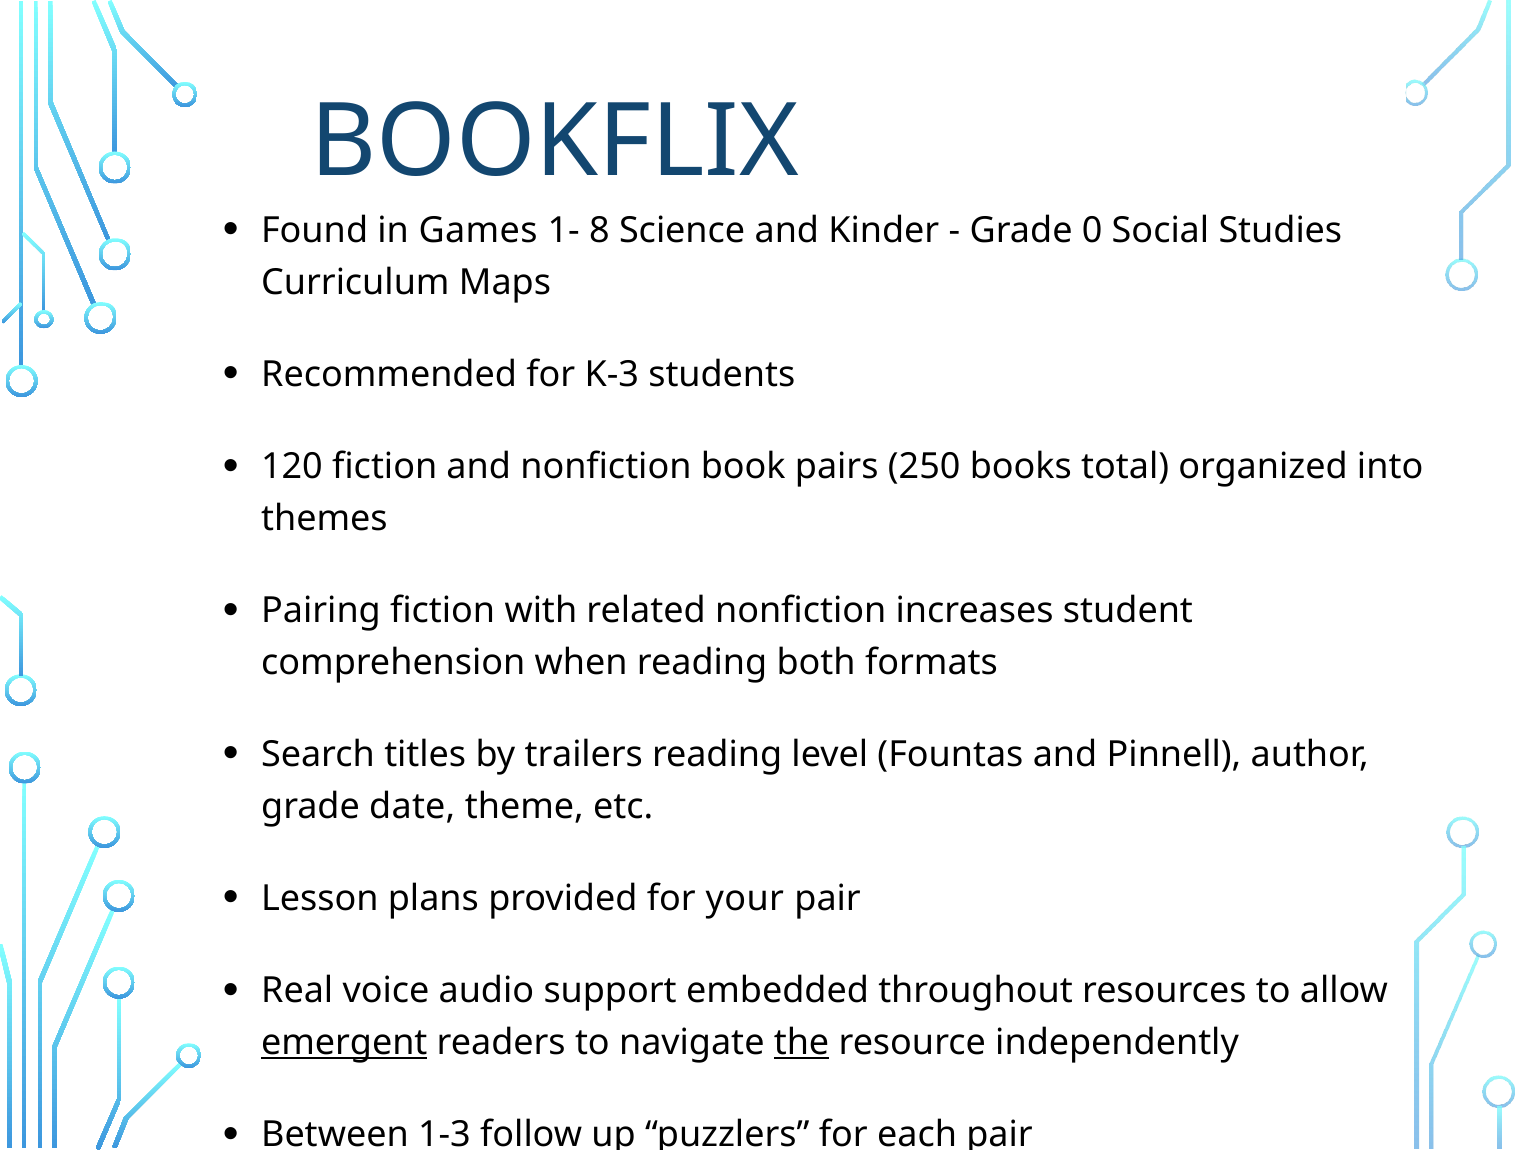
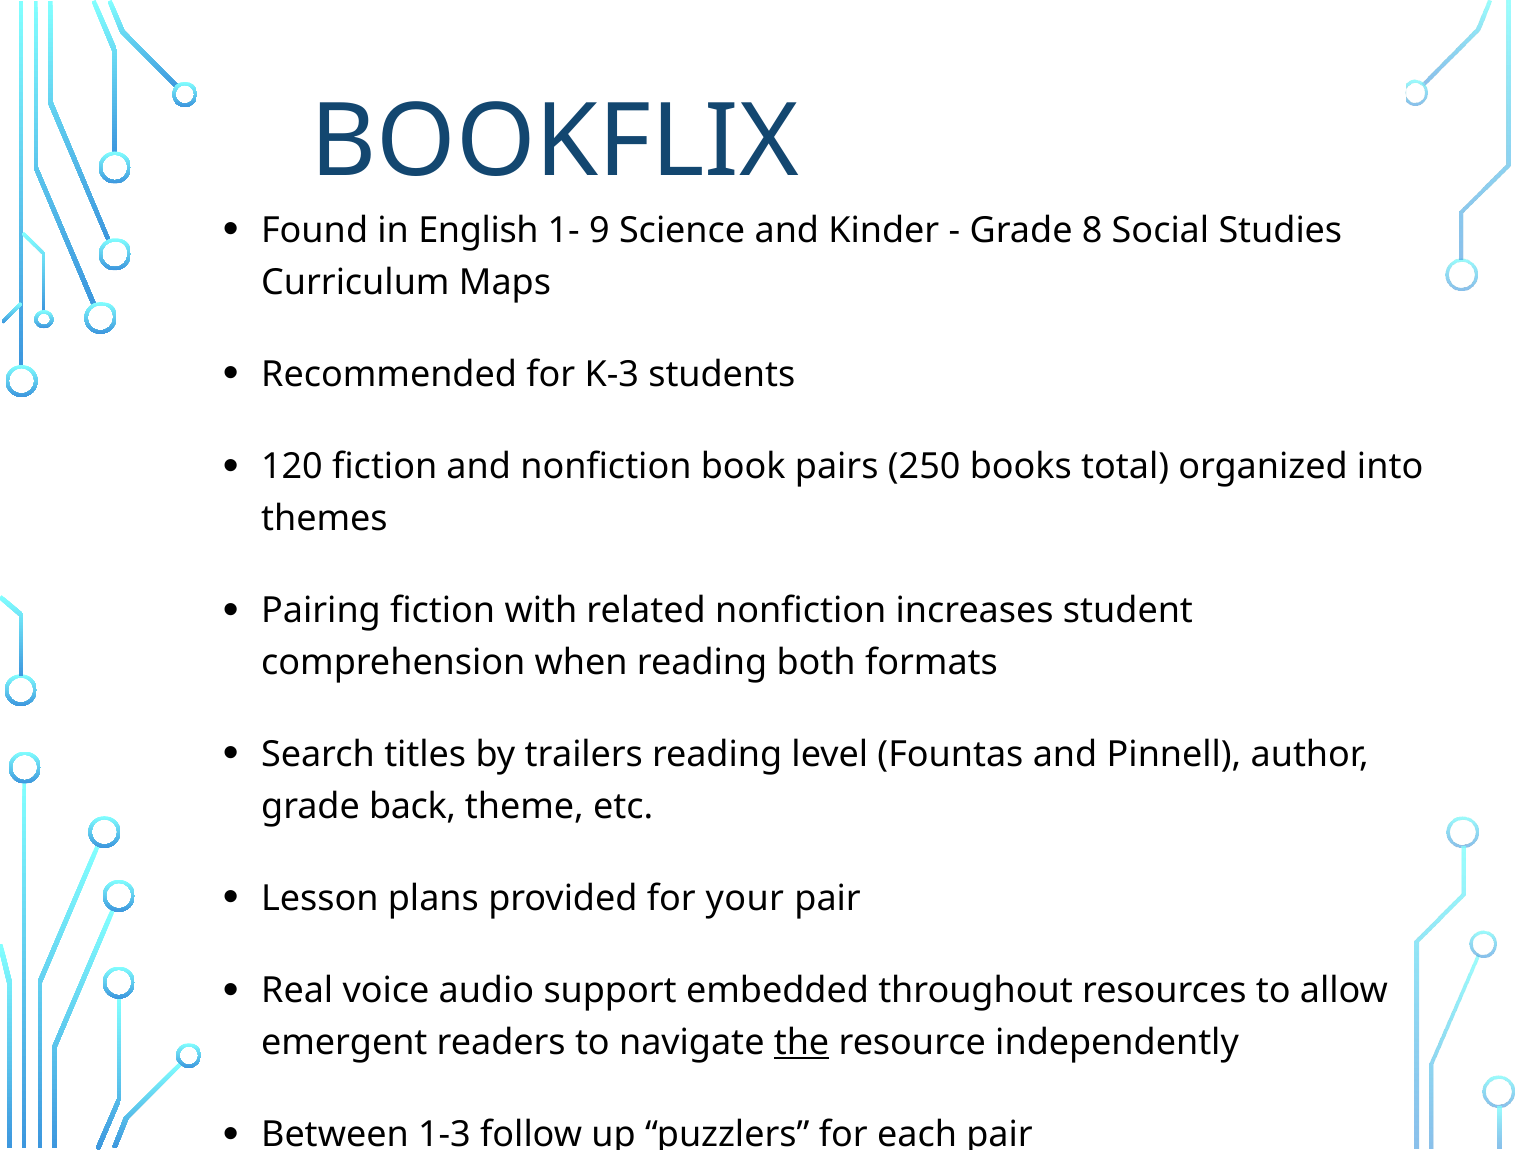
Games: Games -> English
8: 8 -> 9
0: 0 -> 8
date: date -> back
emergent underline: present -> none
